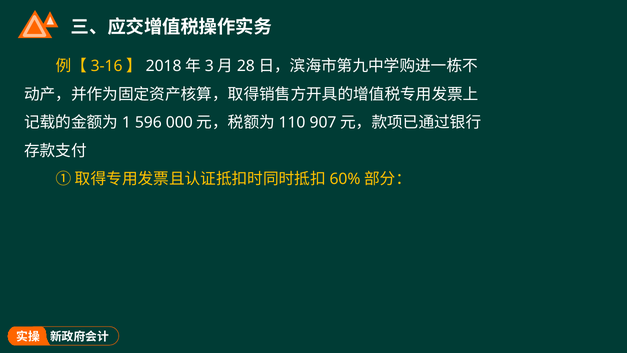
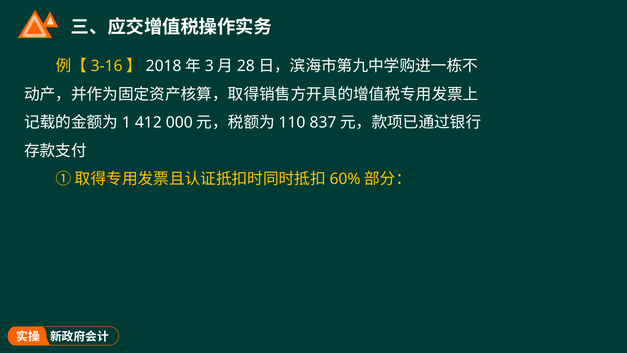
596: 596 -> 412
907: 907 -> 837
